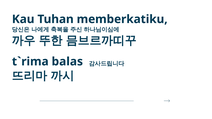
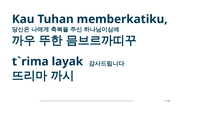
balas: balas -> layak
